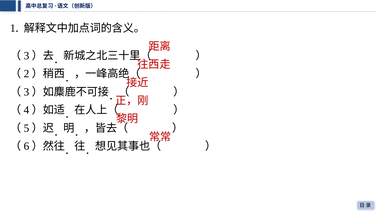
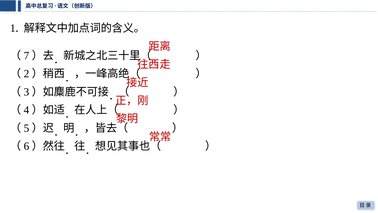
3 at (26, 56): 3 -> 7
